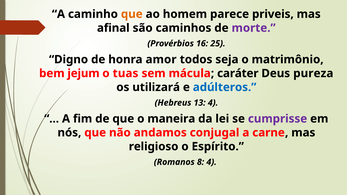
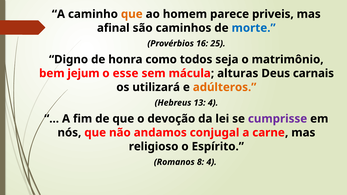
morte colour: purple -> blue
amor: amor -> como
tuas: tuas -> esse
caráter: caráter -> alturas
pureza: pureza -> carnais
adúlteros colour: blue -> orange
maneira: maneira -> devoção
